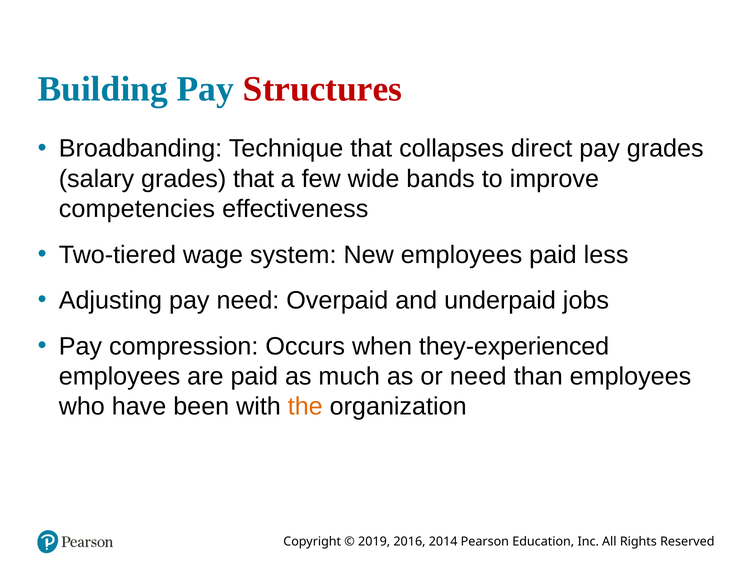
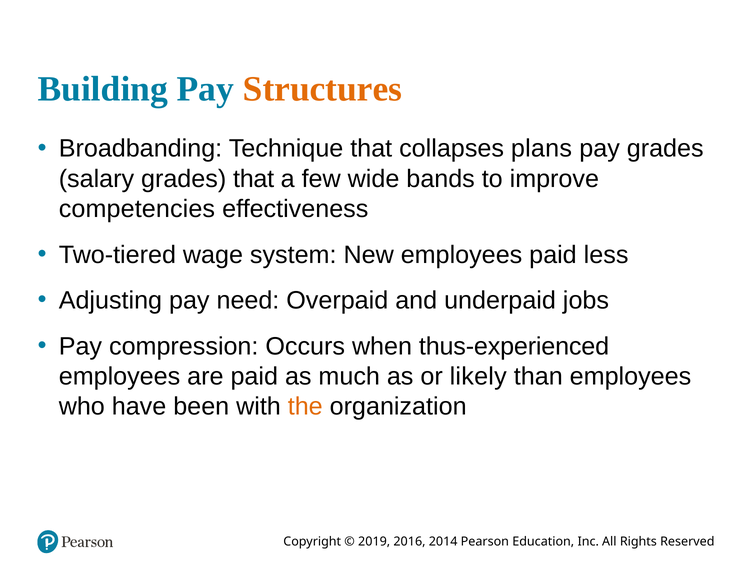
Structures colour: red -> orange
direct: direct -> plans
they-experienced: they-experienced -> thus-experienced
or need: need -> likely
